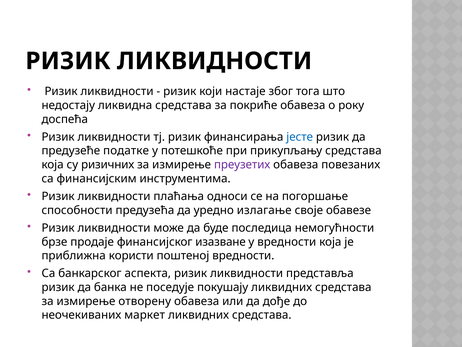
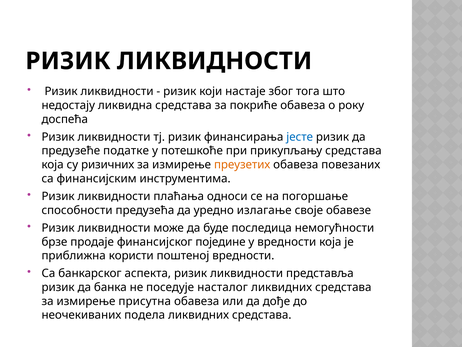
преузетих colour: purple -> orange
изазване: изазване -> поједине
покушају: покушају -> насталог
отворену: отворену -> присутна
маркет: маркет -> подела
